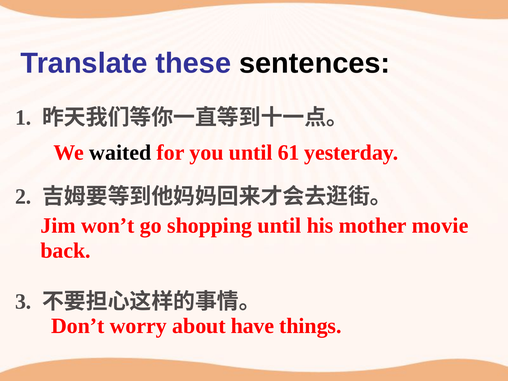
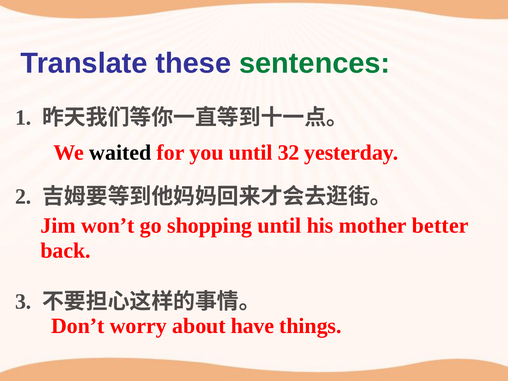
sentences colour: black -> green
61: 61 -> 32
movie: movie -> better
